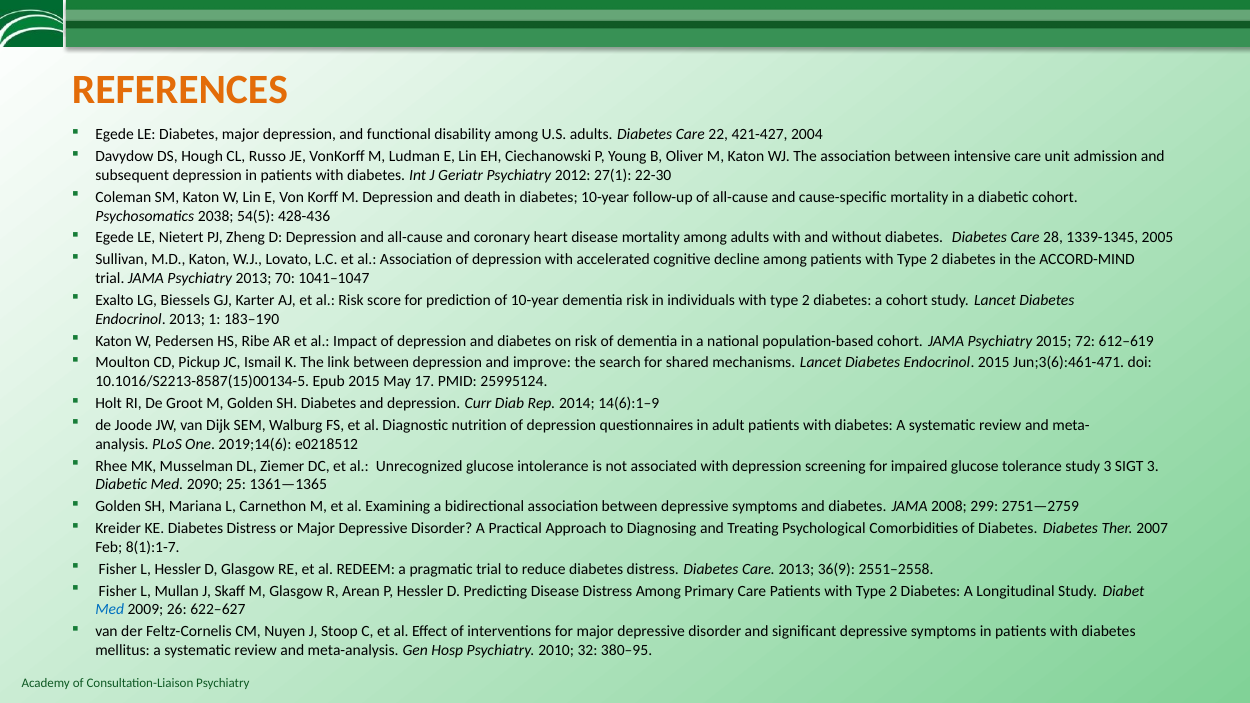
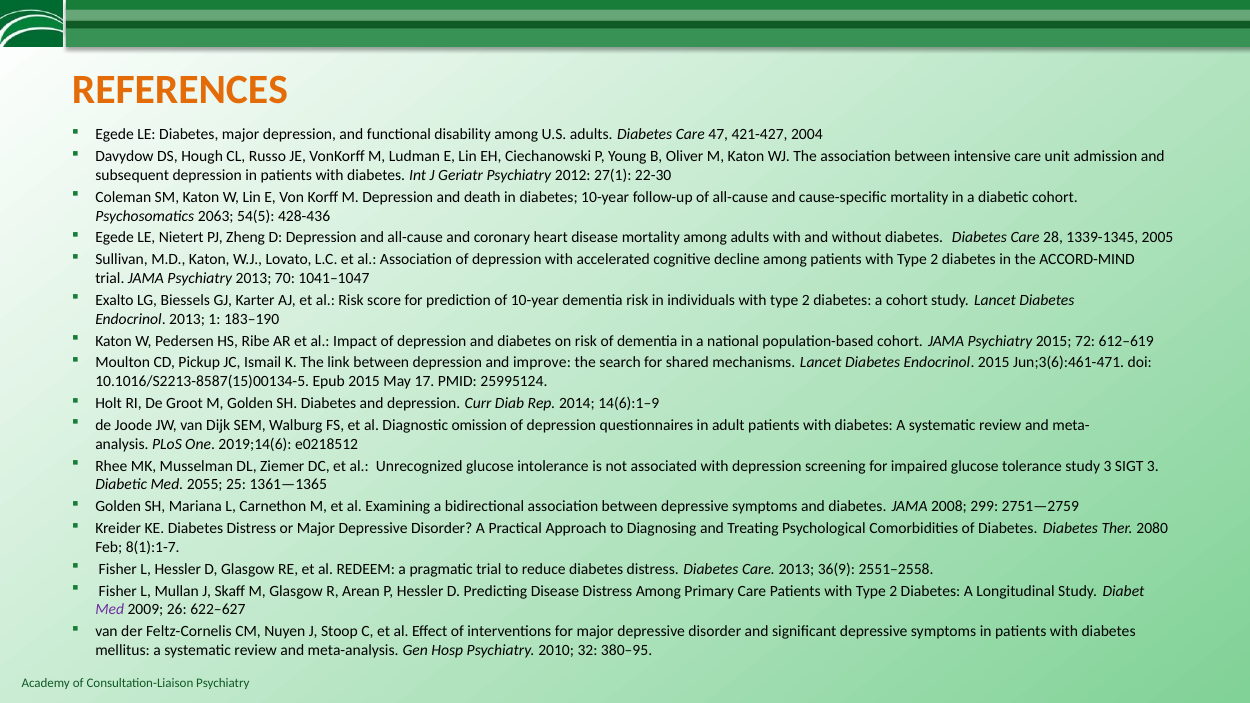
22: 22 -> 47
2038: 2038 -> 2063
nutrition: nutrition -> omission
2090: 2090 -> 2055
2007: 2007 -> 2080
Med at (110, 610) colour: blue -> purple
